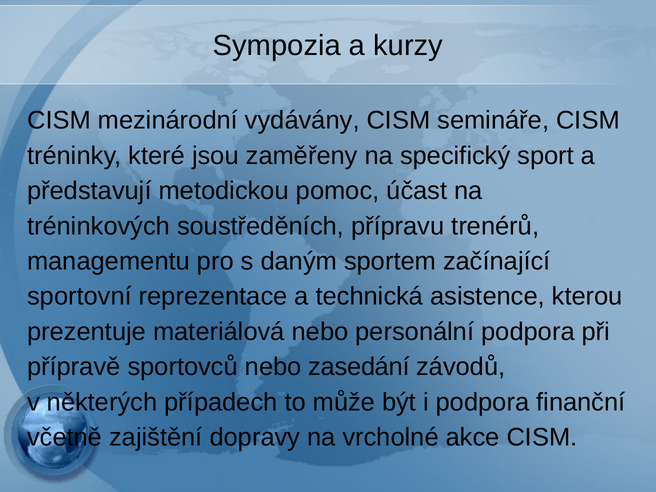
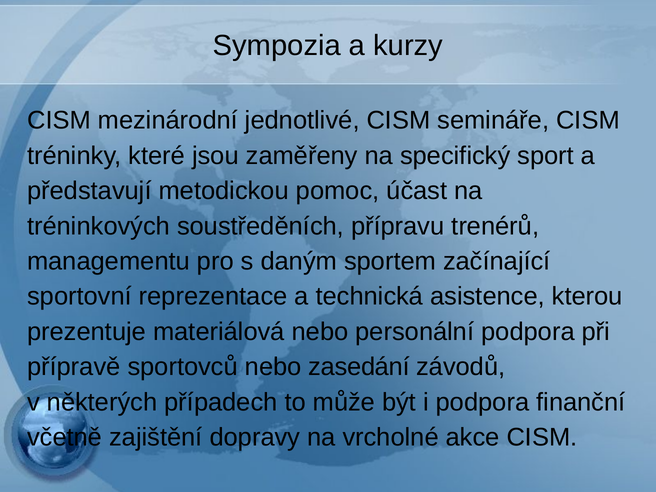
vydávány: vydávány -> jednotlivé
